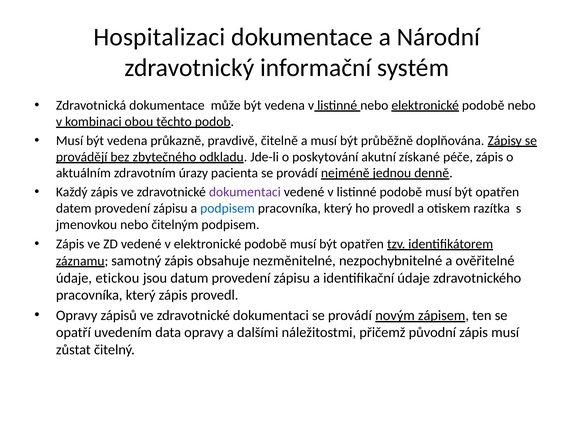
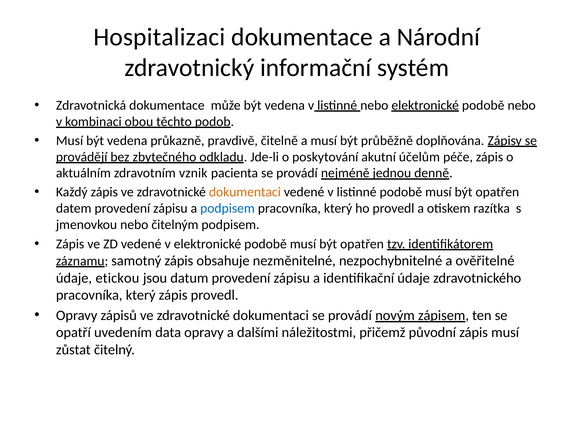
získané: získané -> účelům
úrazy: úrazy -> vznik
dokumentaci at (245, 192) colour: purple -> orange
